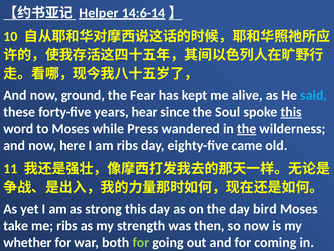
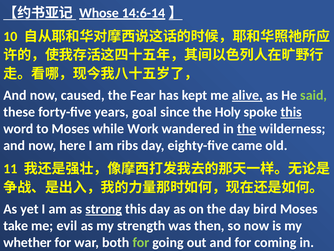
Helper: Helper -> Whose
ground: ground -> caused
alive underline: none -> present
said colour: light blue -> light green
hear: hear -> goal
Soul: Soul -> Holy
Press: Press -> Work
strong underline: none -> present
me ribs: ribs -> evil
